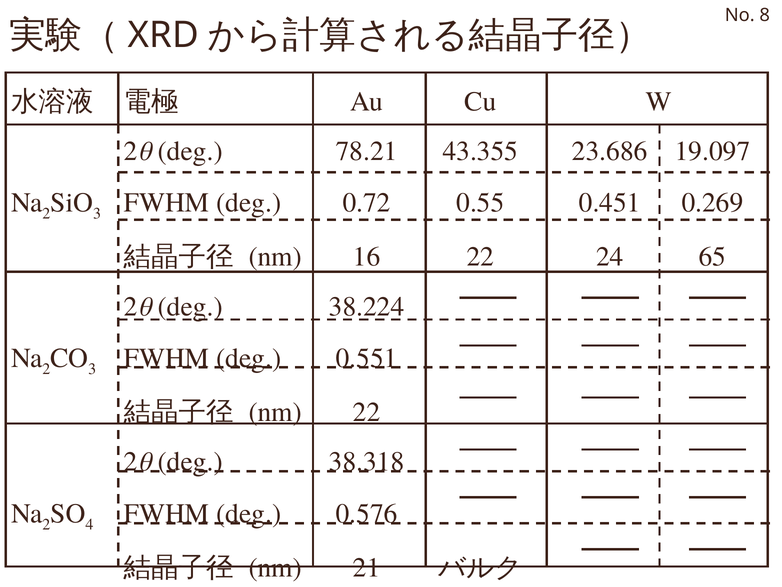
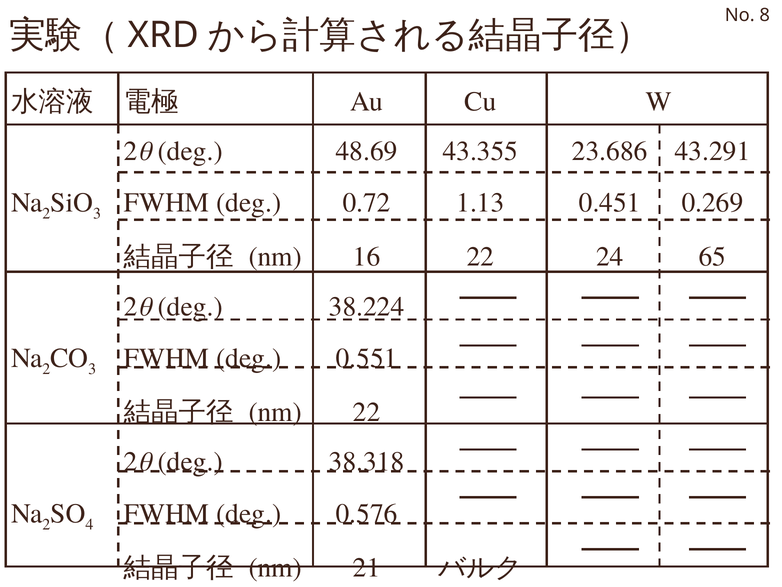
78.21: 78.21 -> 48.69
19.097: 19.097 -> 43.291
0.55: 0.55 -> 1.13
